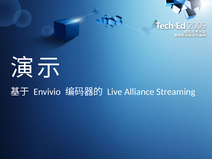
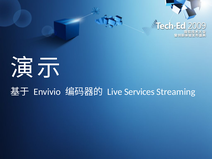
Alliance: Alliance -> Services
